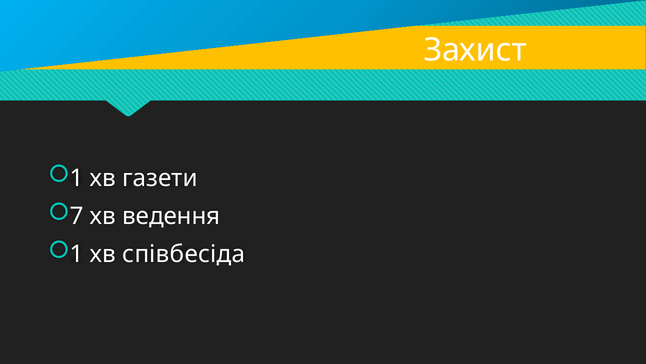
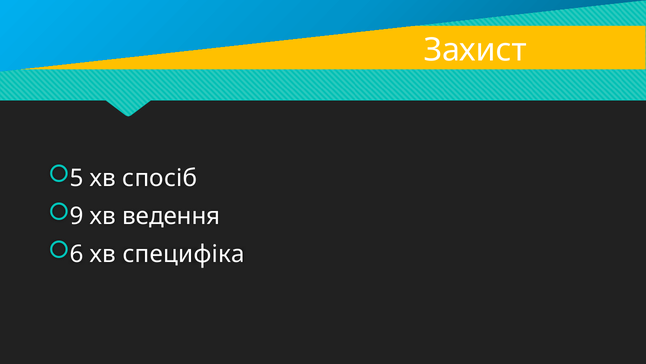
1 at (77, 178): 1 -> 5
газети: газети -> спосіб
7: 7 -> 9
1 at (77, 254): 1 -> 6
співбесіда: співбесіда -> специфіка
